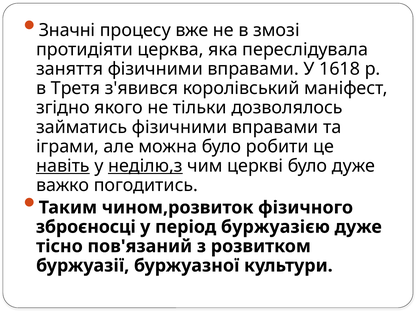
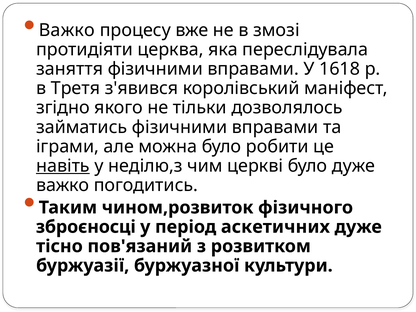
Значні at (67, 30): Значні -> Важко
неділю,з underline: present -> none
буржуазією: буржуазією -> аскетичних
